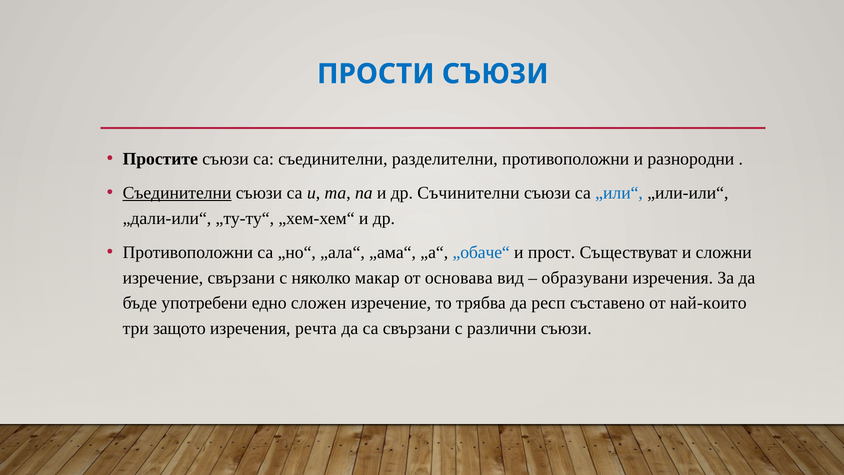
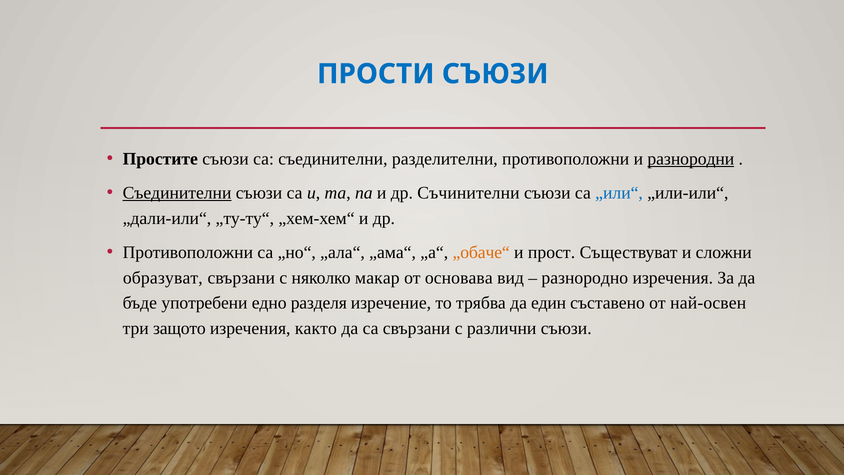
разнородни underline: none -> present
„обаче“ colour: blue -> orange
изречение at (163, 278): изречение -> образуват
образувани: образувани -> разнородно
сложен: сложен -> разделя
респ: респ -> един
най-които: най-които -> най-освен
речта: речта -> както
